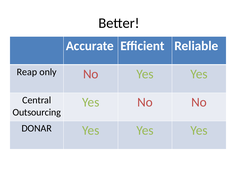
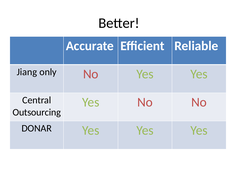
Reap: Reap -> Jiang
